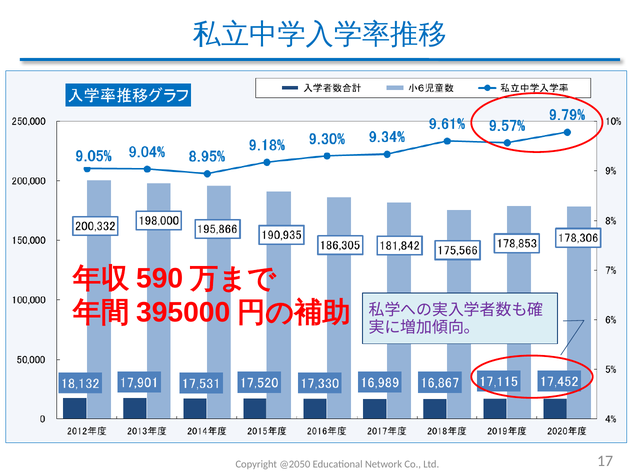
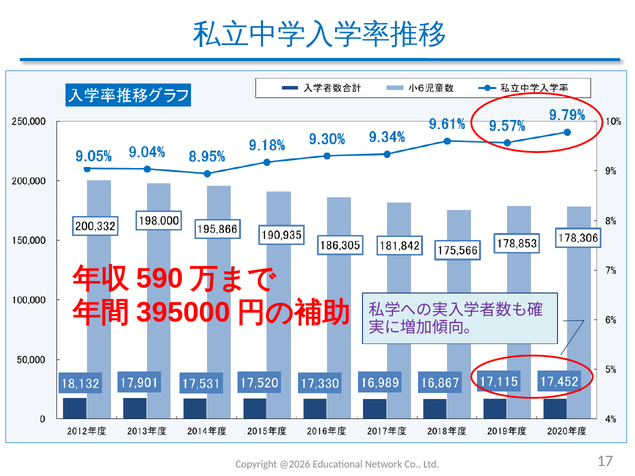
@2050: @2050 -> @2026
